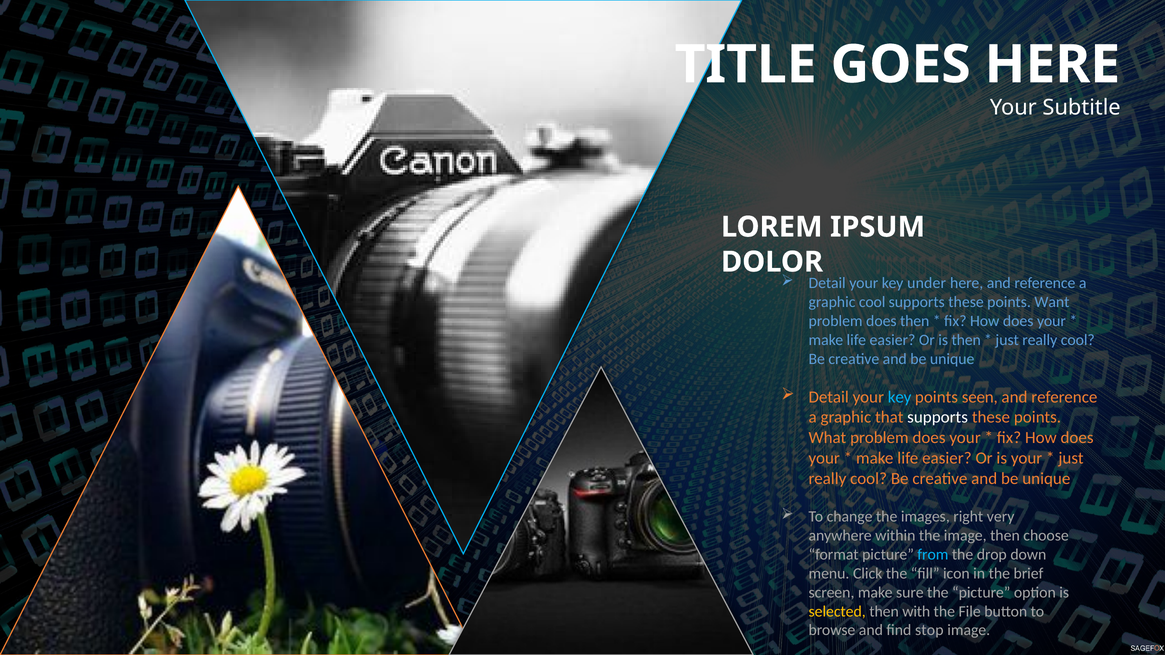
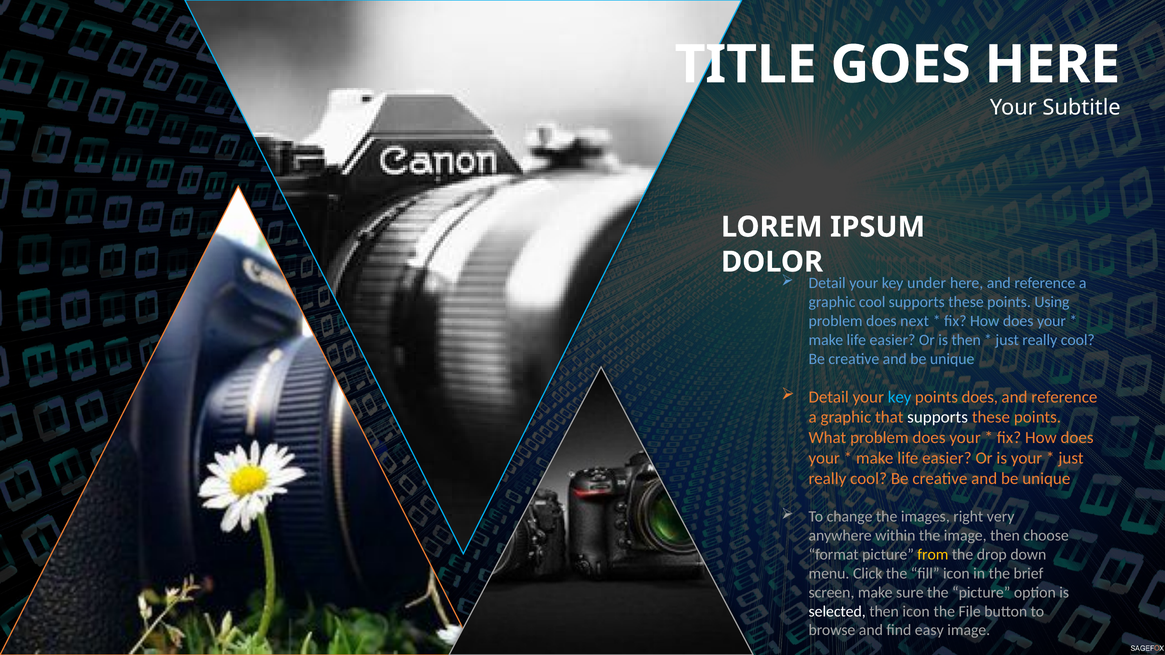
Want: Want -> Using
does then: then -> next
points seen: seen -> does
from colour: light blue -> yellow
selected colour: yellow -> white
then with: with -> icon
stop: stop -> easy
